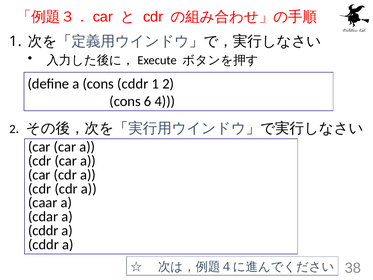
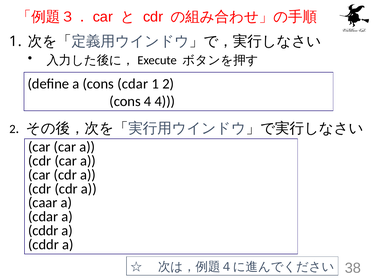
cons cddr: cddr -> cdar
cons 6: 6 -> 4
